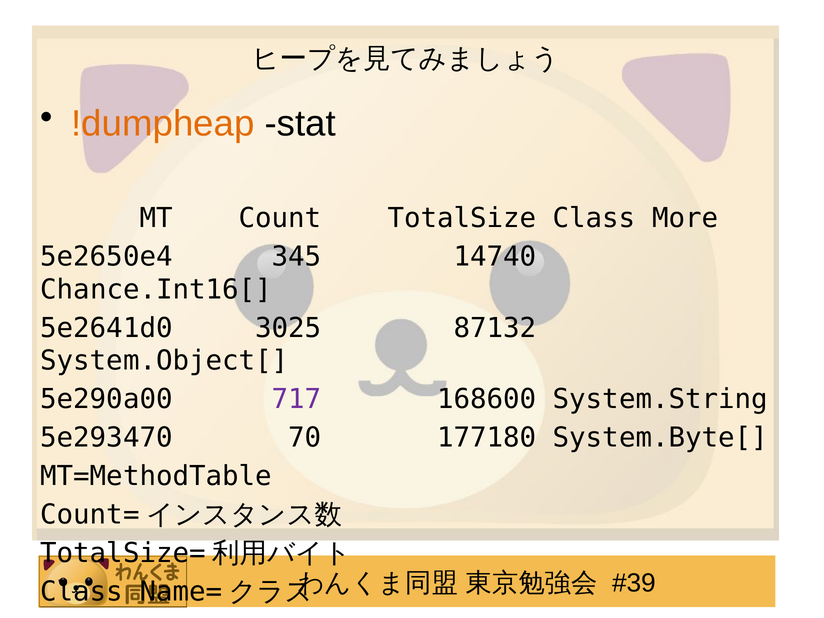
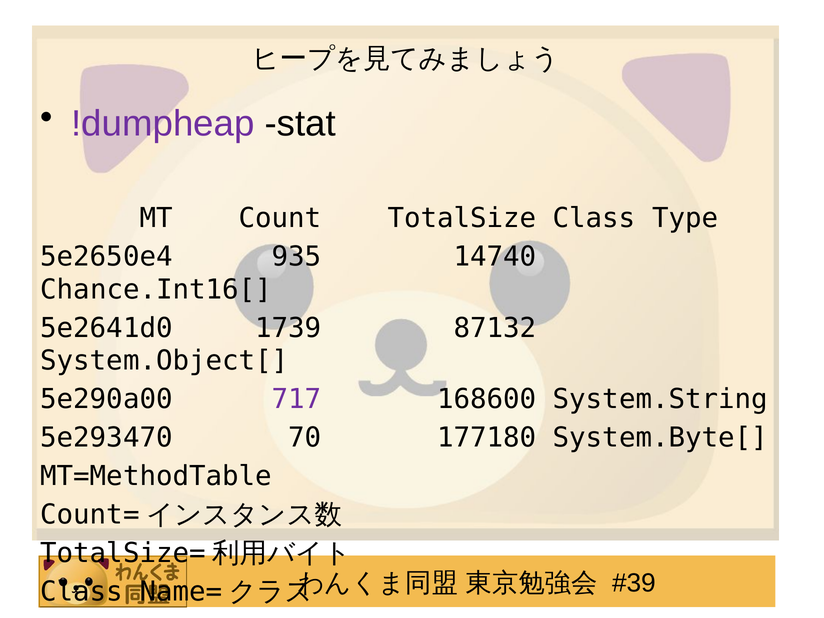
!dumpheap colour: orange -> purple
More: More -> Type
345: 345 -> 935
3025: 3025 -> 1739
